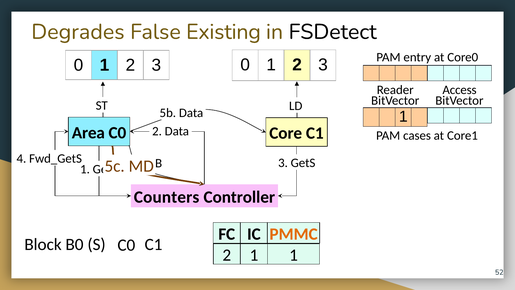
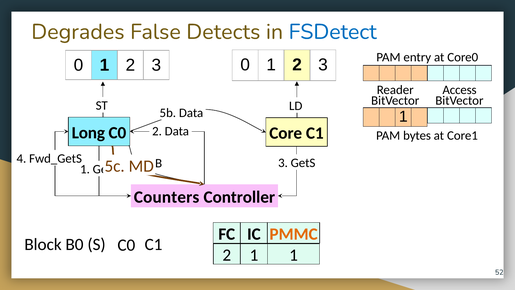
Existing: Existing -> Detects
FSDetect colour: black -> blue
Area: Area -> Long
cases: cases -> bytes
